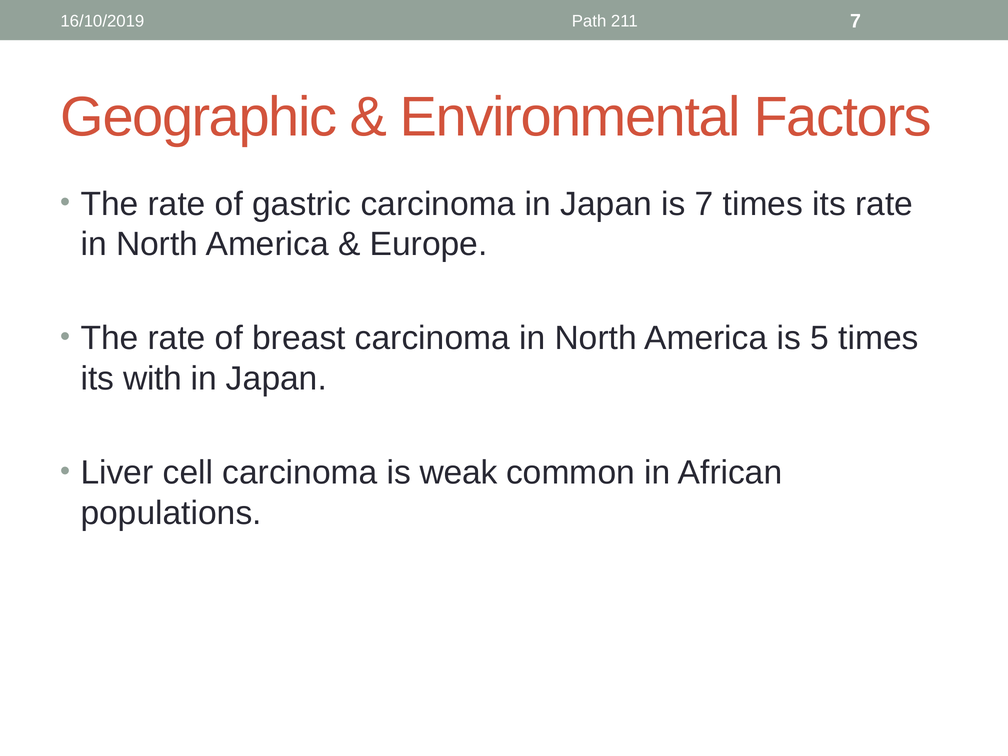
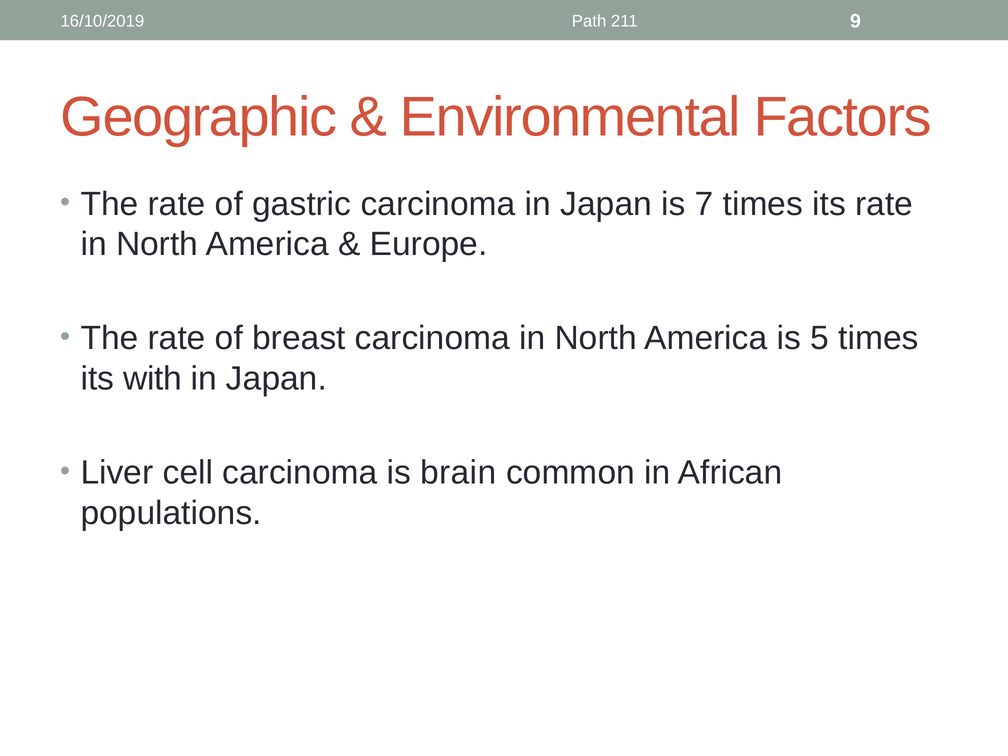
211 7: 7 -> 9
weak: weak -> brain
